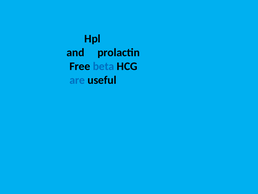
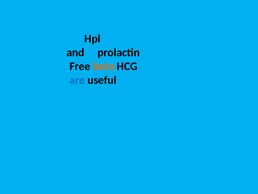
beta colour: blue -> orange
